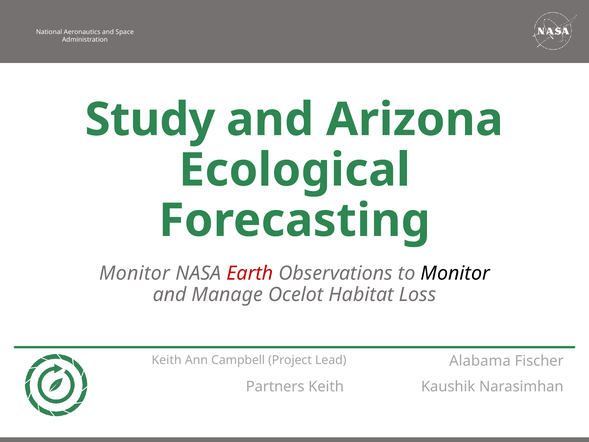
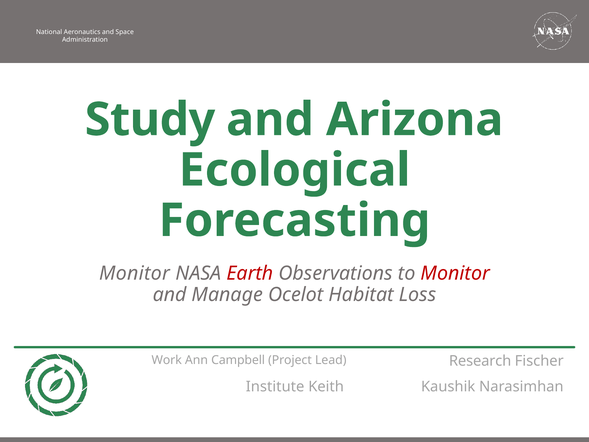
Monitor at (455, 273) colour: black -> red
Keith at (167, 360): Keith -> Work
Alabama: Alabama -> Research
Partners: Partners -> Institute
